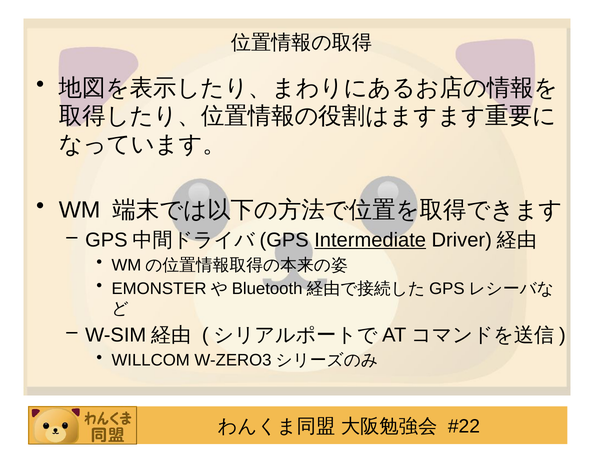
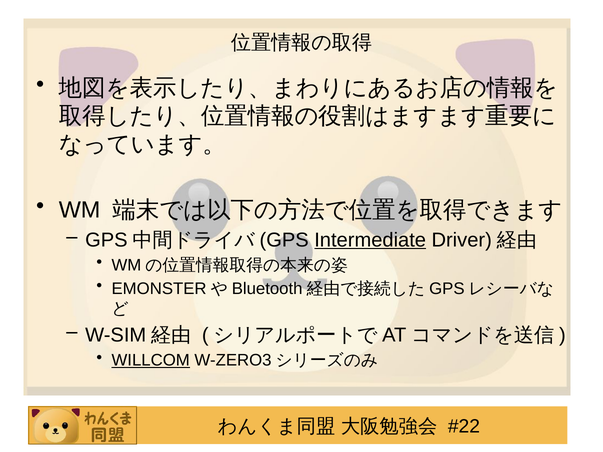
WILLCOM underline: none -> present
